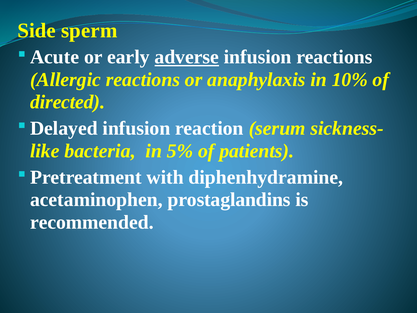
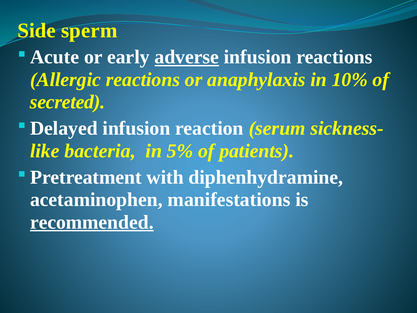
directed: directed -> secreted
prostaglandins: prostaglandins -> manifestations
recommended underline: none -> present
